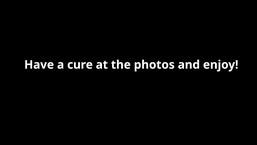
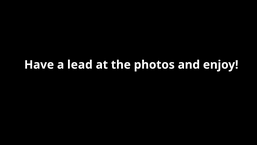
cure: cure -> lead
